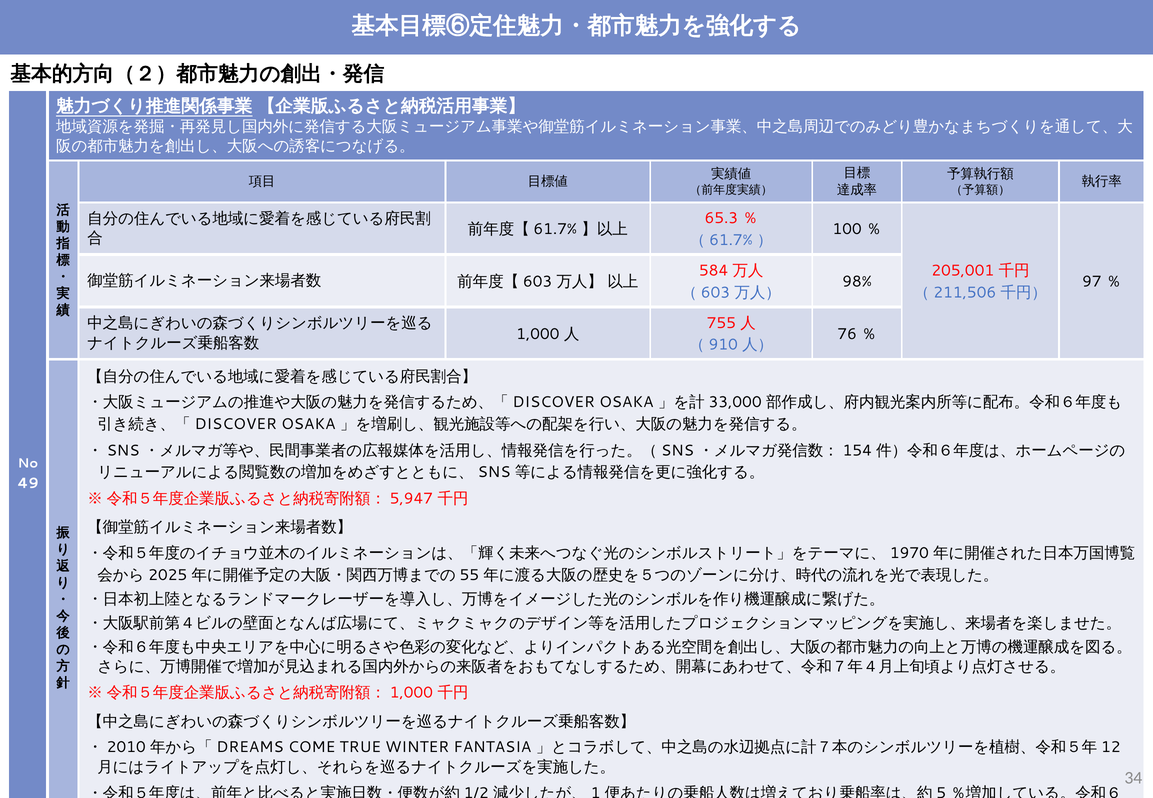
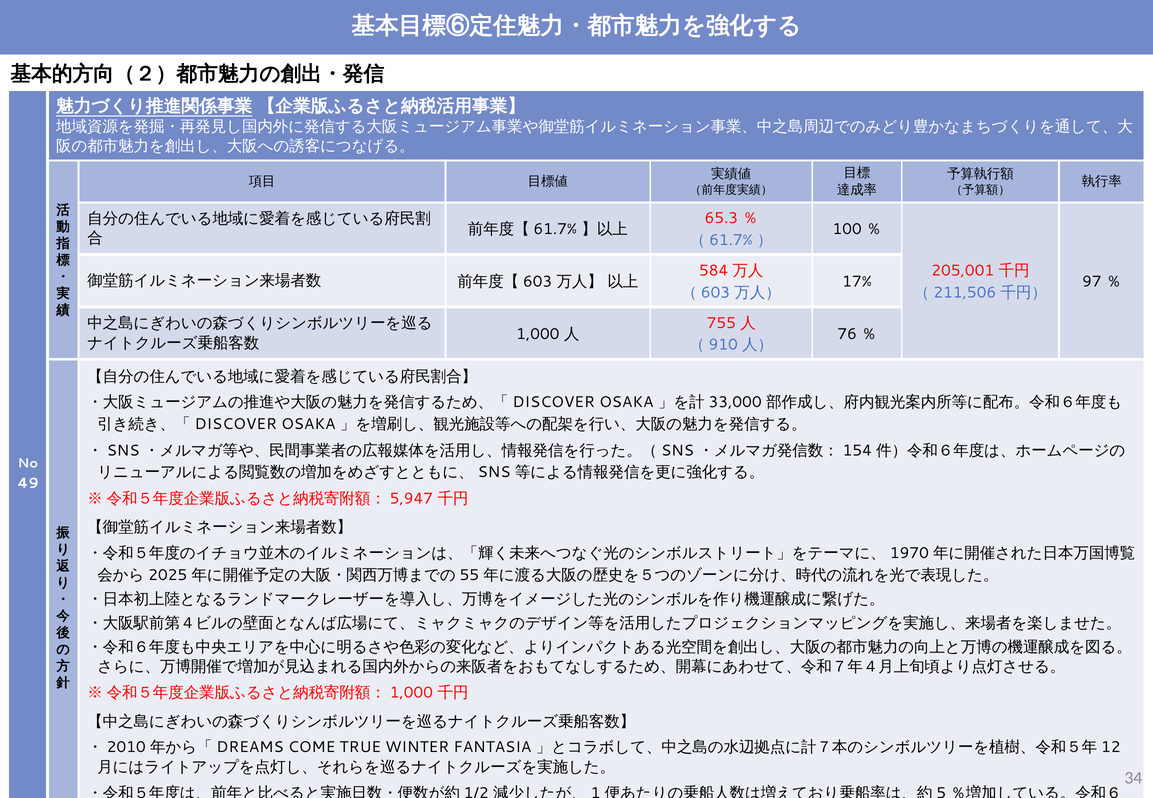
98%: 98% -> 17%
